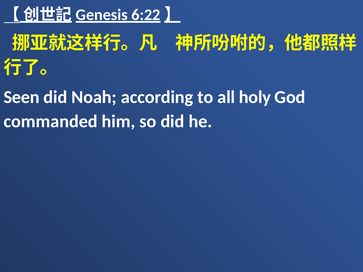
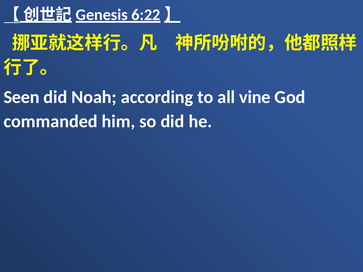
holy: holy -> vine
